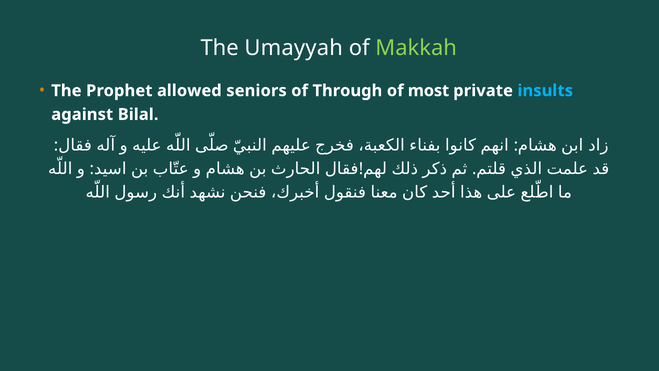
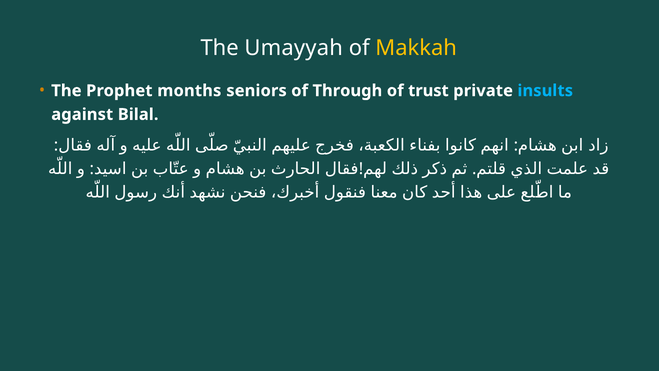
Makkah colour: light green -> yellow
allowed: allowed -> months
most: most -> trust
